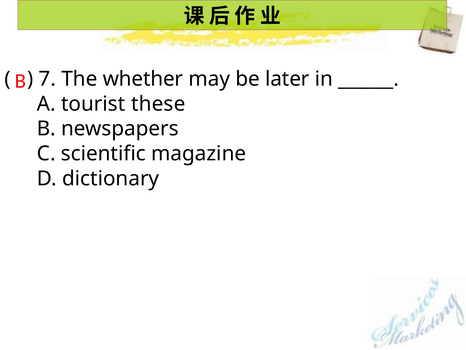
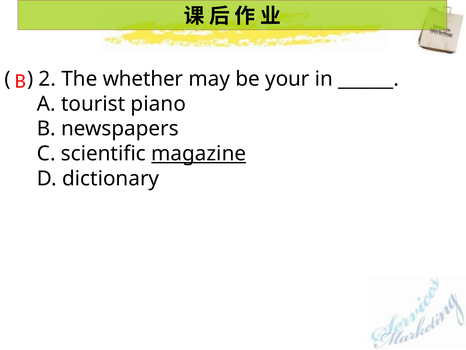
7: 7 -> 2
later: later -> your
these: these -> piano
magazine underline: none -> present
